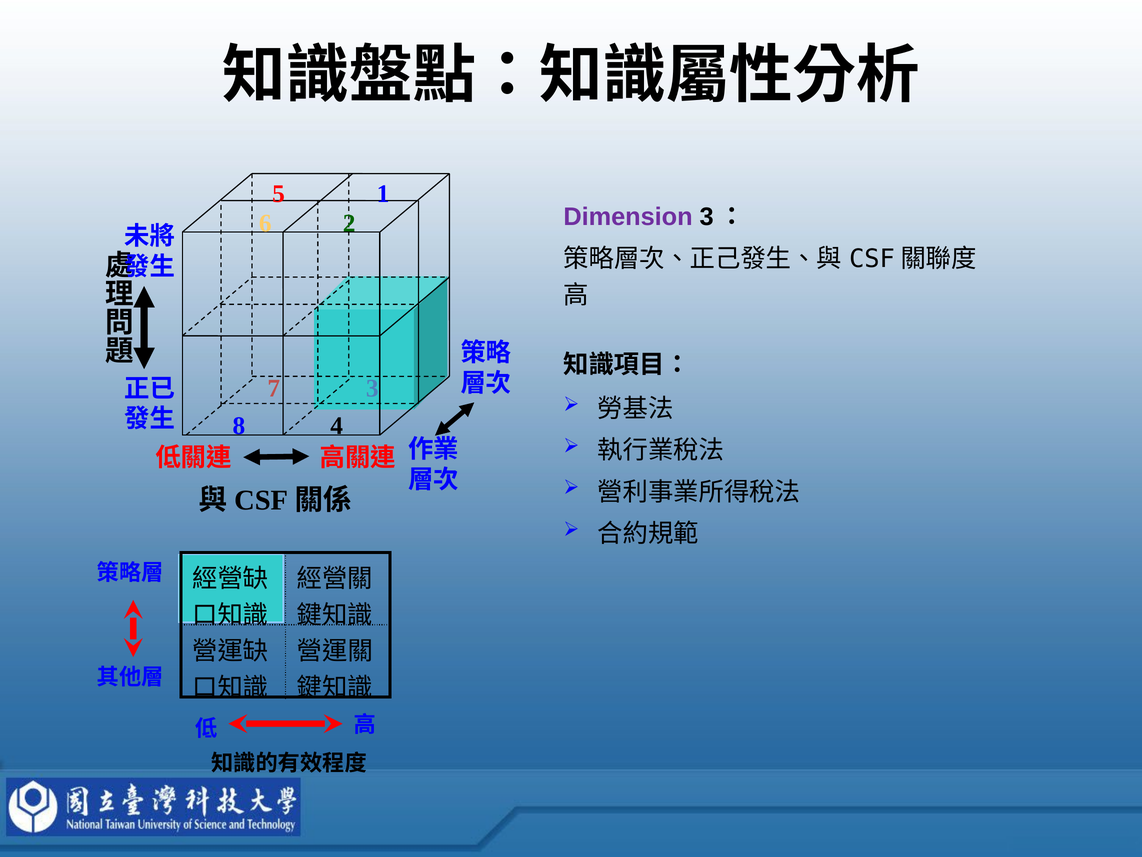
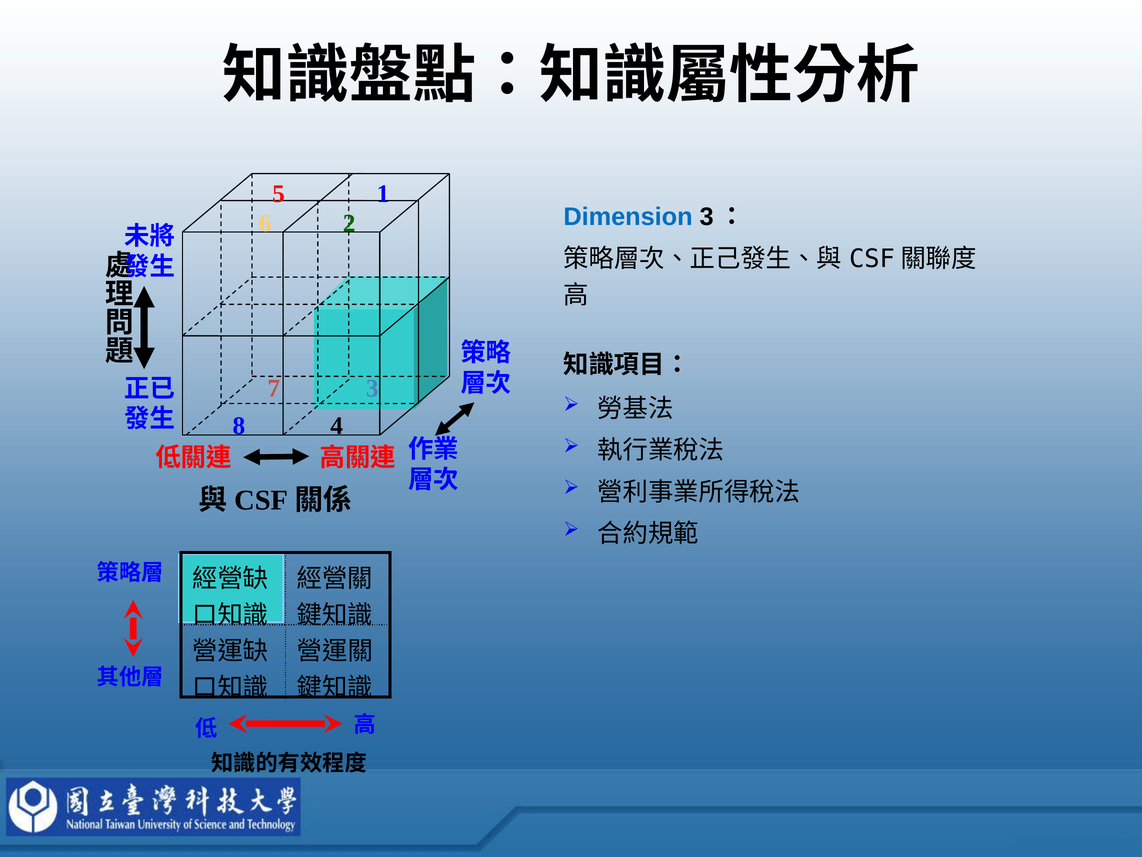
Dimension colour: purple -> blue
